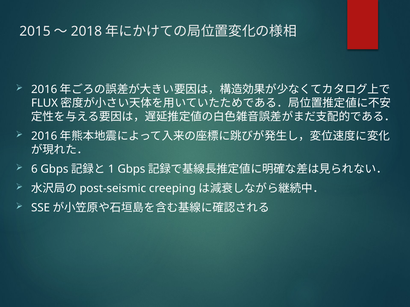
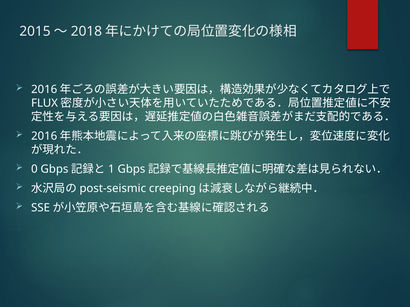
6: 6 -> 0
